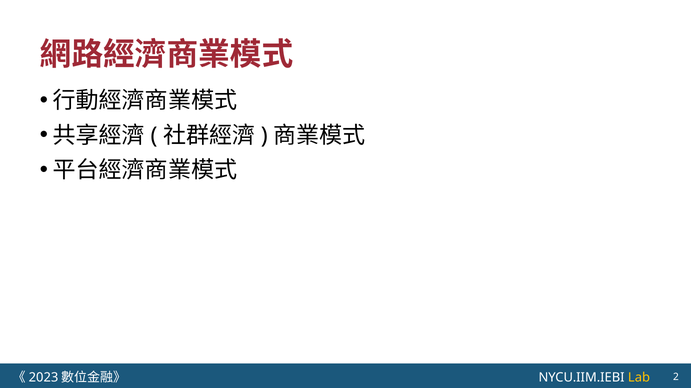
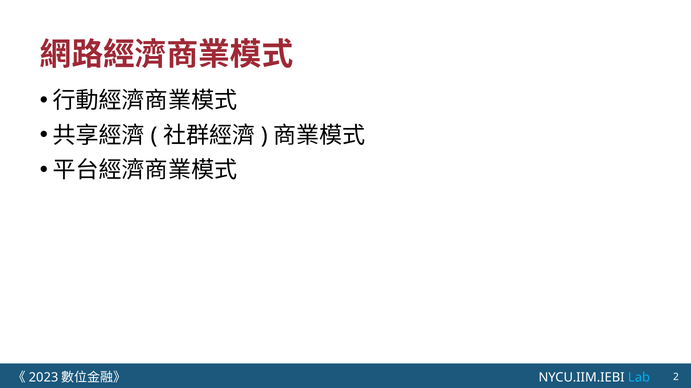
Lab colour: yellow -> light blue
